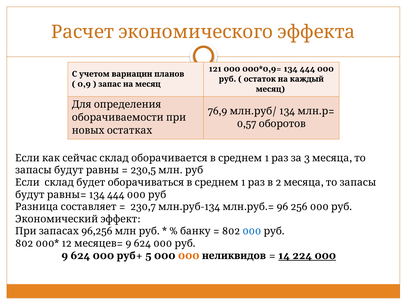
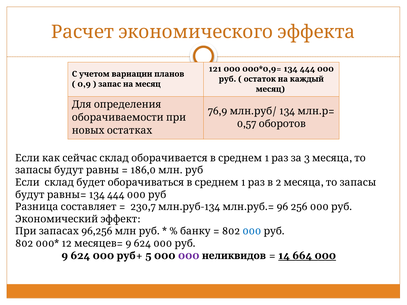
230,5: 230,5 -> 186,0
000 at (189, 256) colour: orange -> purple
224: 224 -> 664
